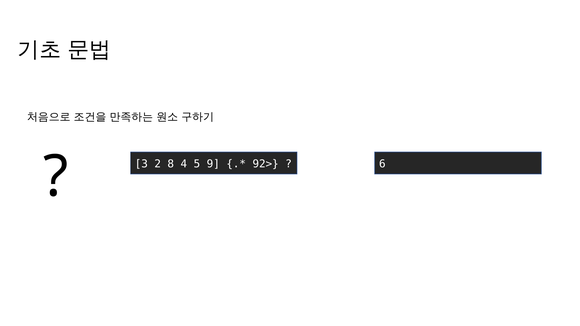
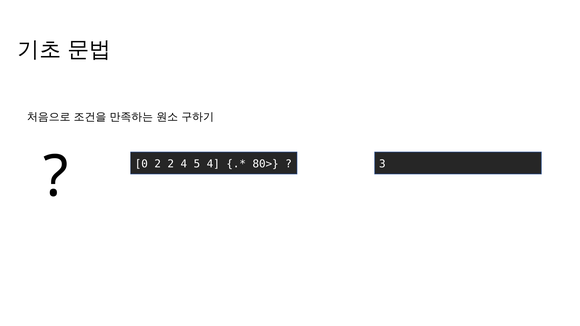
3: 3 -> 0
2 8: 8 -> 2
5 9: 9 -> 4
92>: 92> -> 80>
6: 6 -> 3
